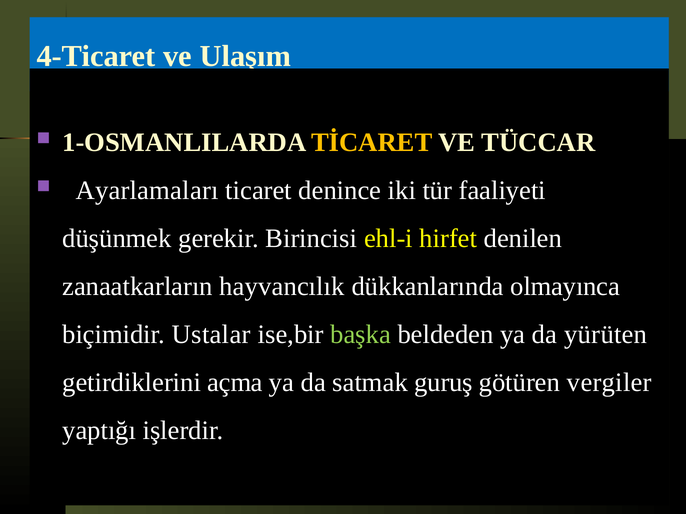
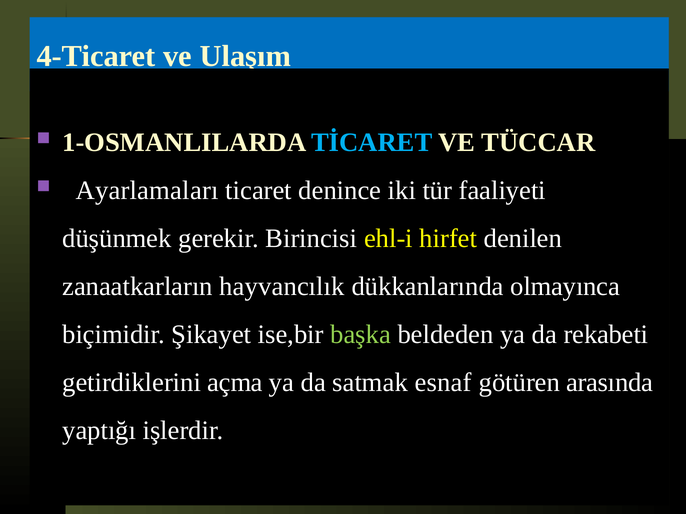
TİCARET colour: yellow -> light blue
Ustalar: Ustalar -> Şikayet
yürüten: yürüten -> rekabeti
guruş: guruş -> esnaf
vergiler: vergiler -> arasında
